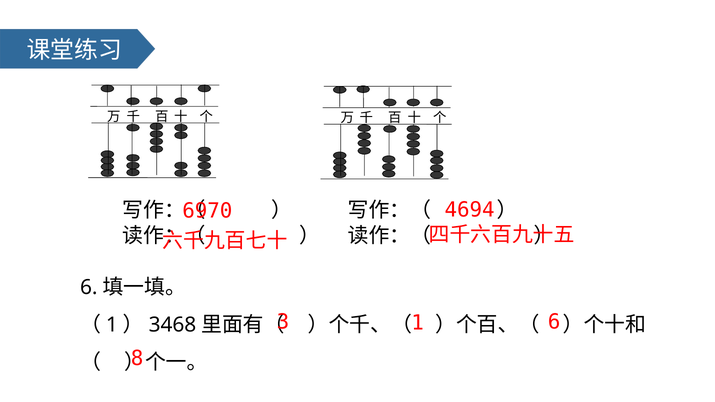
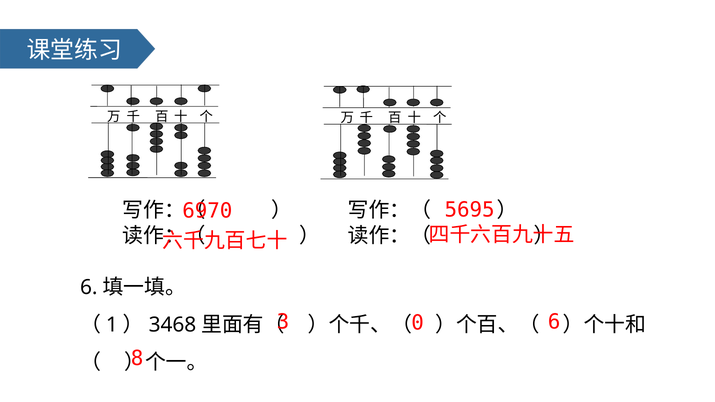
4694: 4694 -> 5695
1 at (418, 323): 1 -> 0
